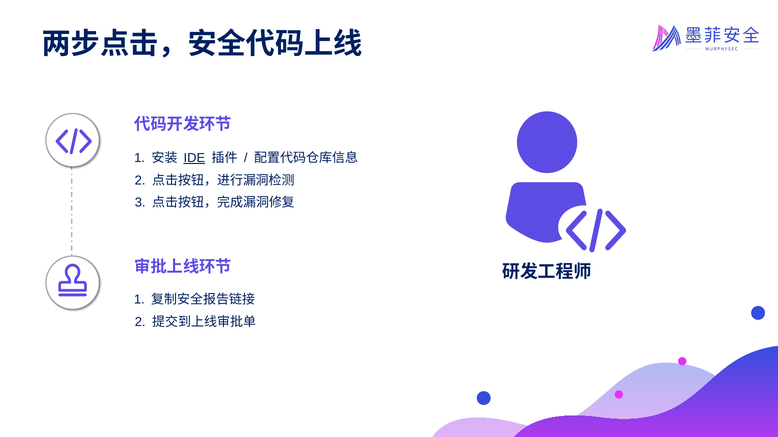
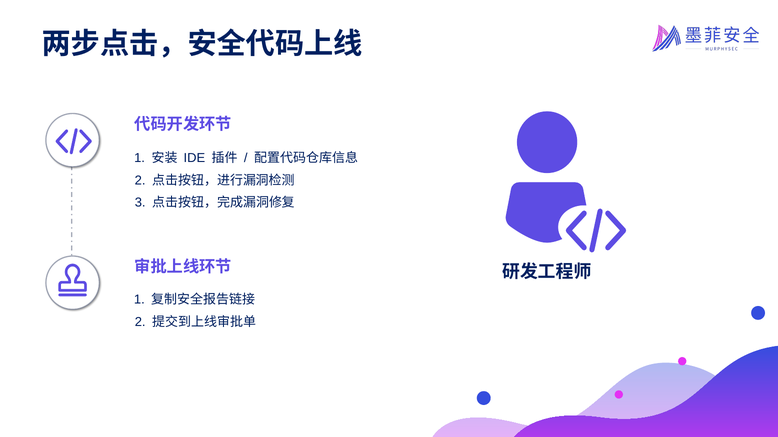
IDE underline: present -> none
